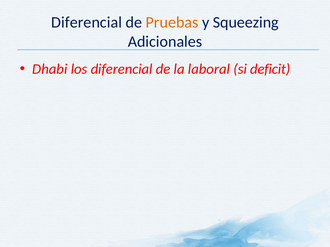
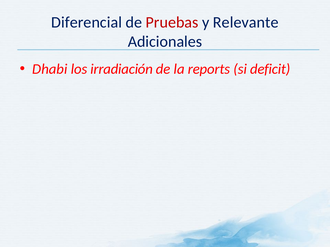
Pruebas colour: orange -> red
Squeezing: Squeezing -> Relevante
los diferencial: diferencial -> irradiación
laboral: laboral -> reports
